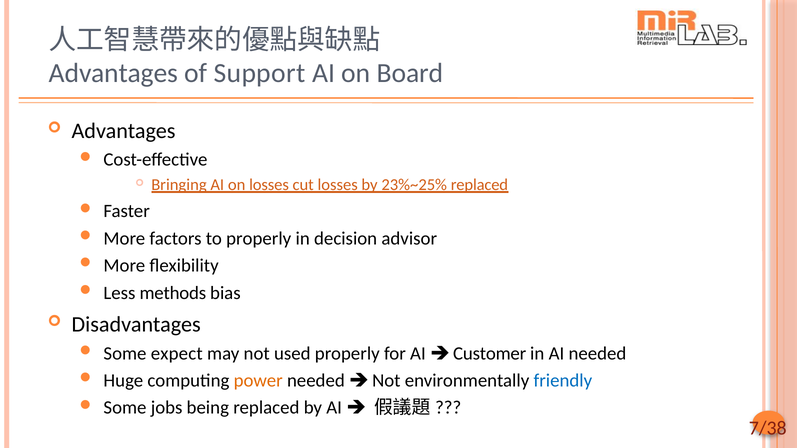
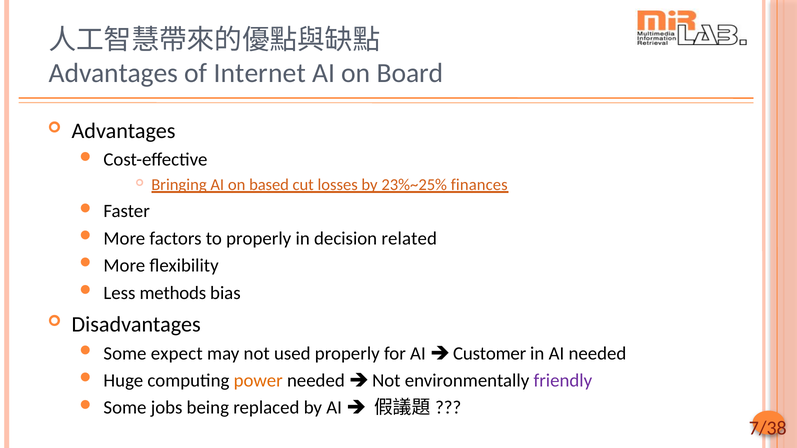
Support: Support -> Internet
on losses: losses -> based
23%~25% replaced: replaced -> finances
advisor: advisor -> related
friendly colour: blue -> purple
